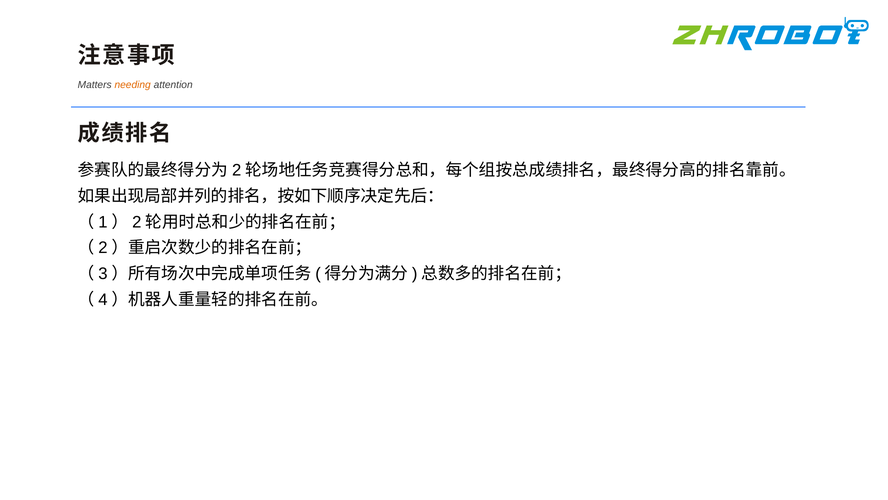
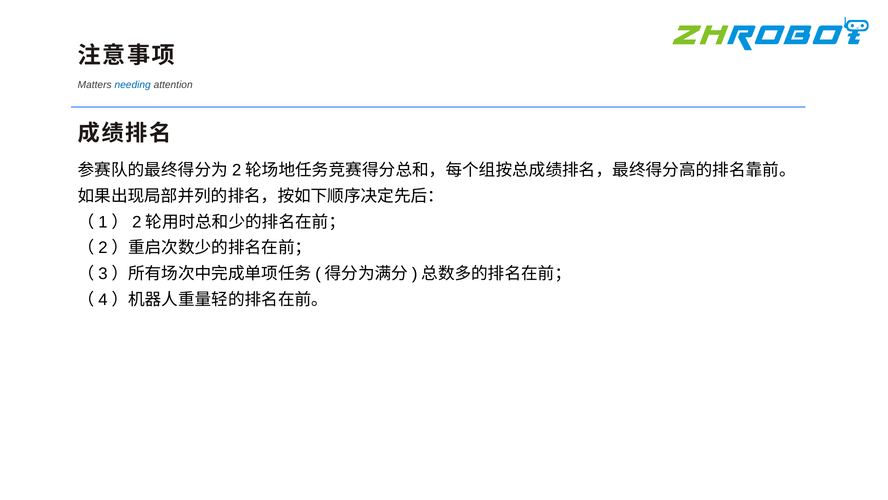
needing colour: orange -> blue
